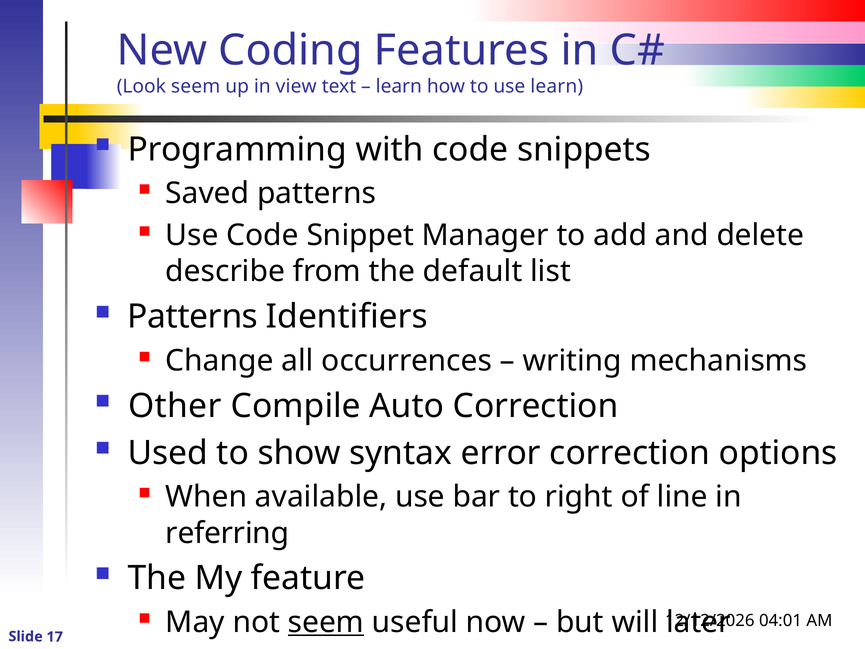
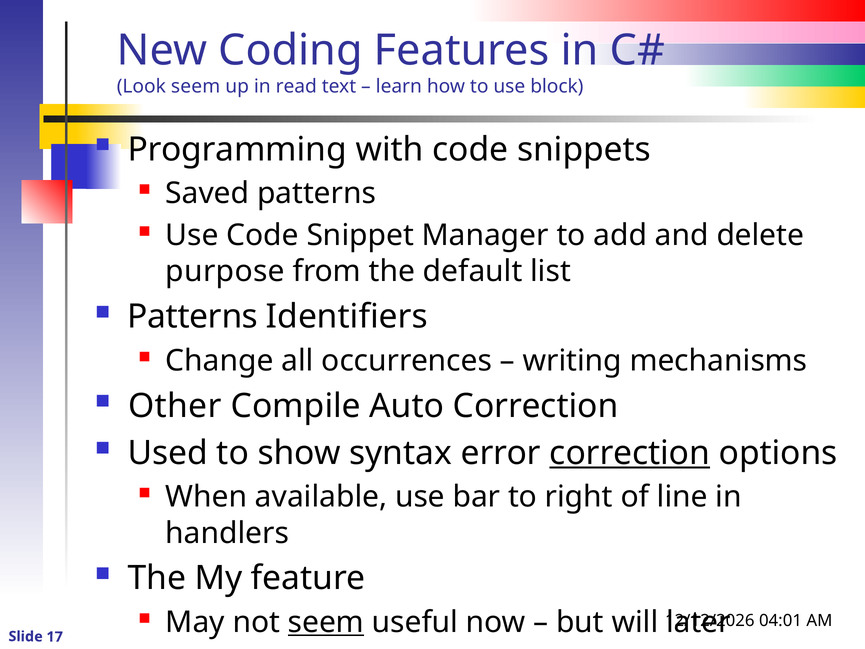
view: view -> read
use learn: learn -> block
describe: describe -> purpose
correction at (630, 453) underline: none -> present
referring: referring -> handlers
